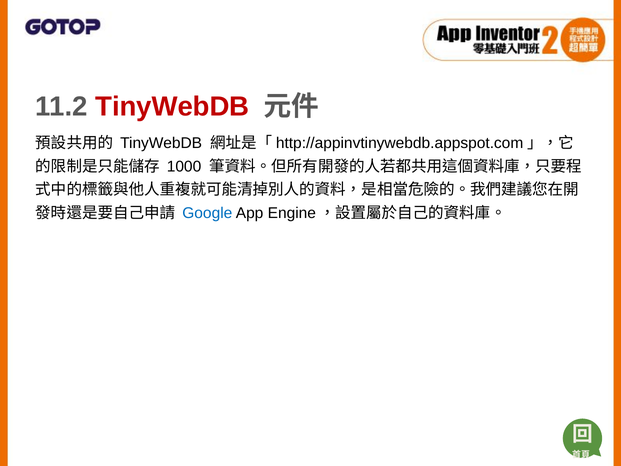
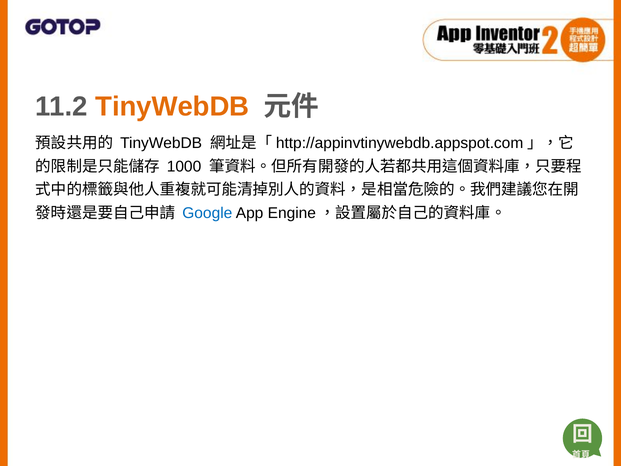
TinyWebDB at (172, 107) colour: red -> orange
